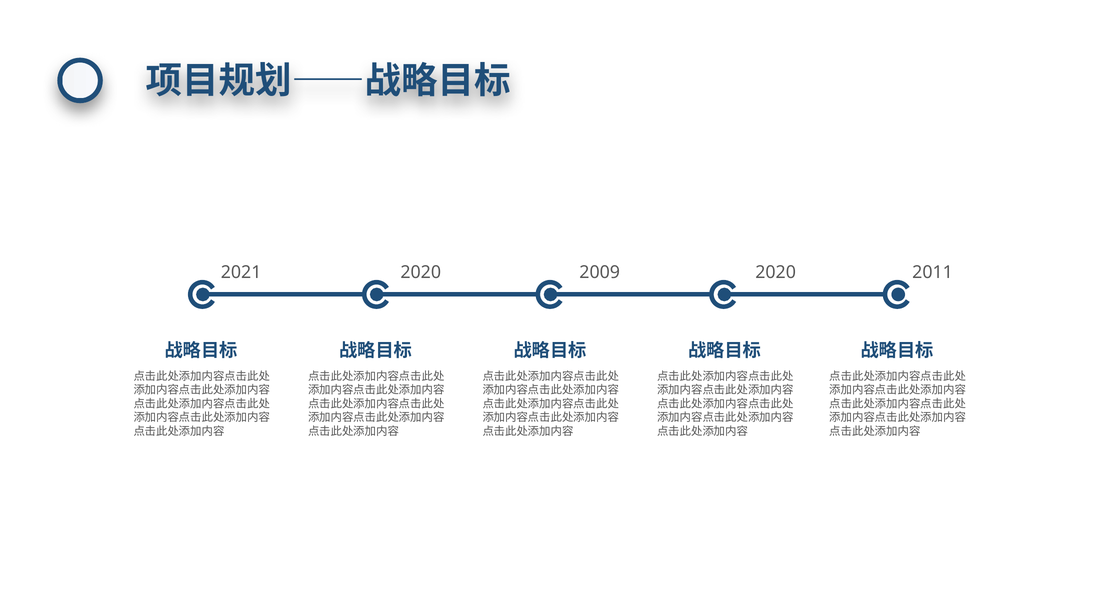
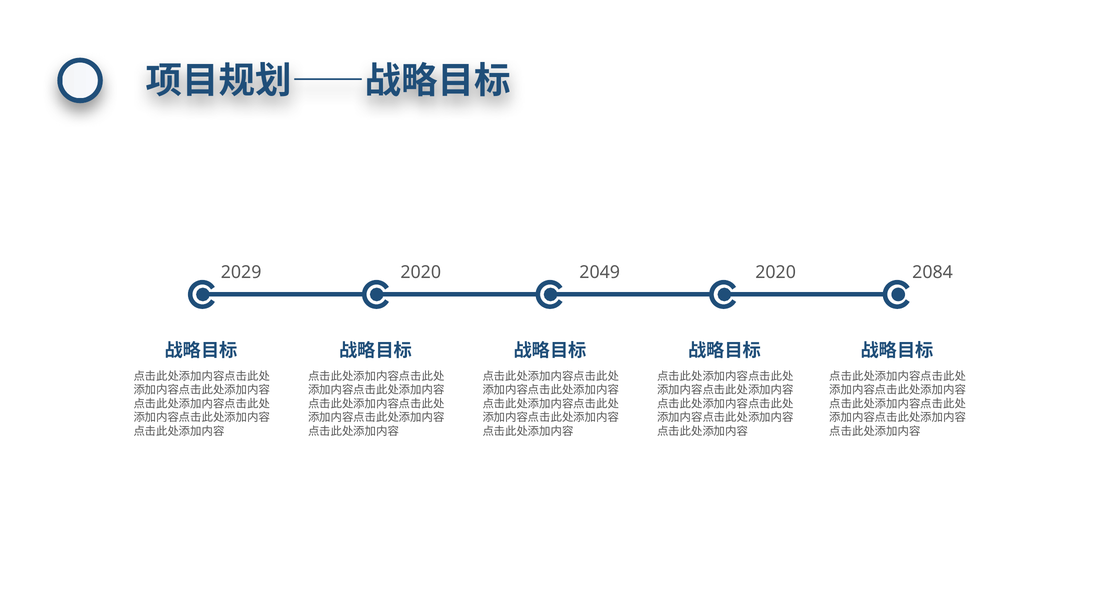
2021: 2021 -> 2029
2009: 2009 -> 2049
2011: 2011 -> 2084
